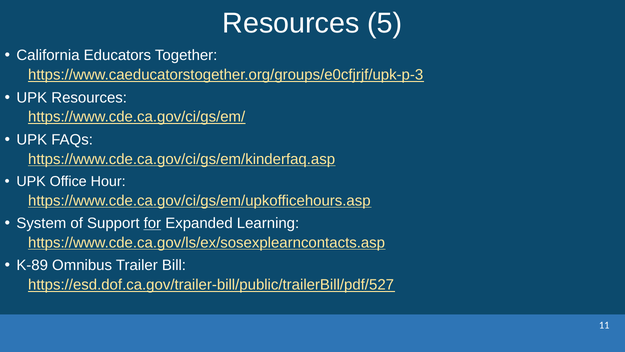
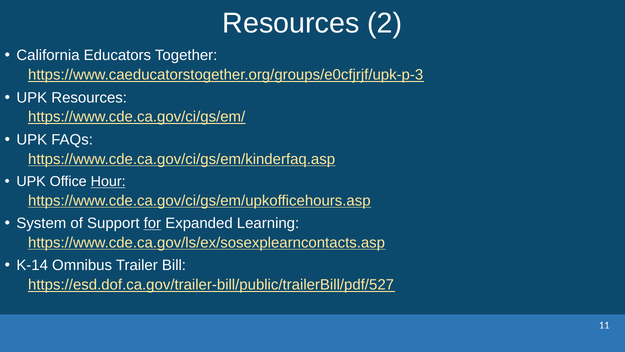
5: 5 -> 2
Hour underline: none -> present
K-89: K-89 -> K-14
